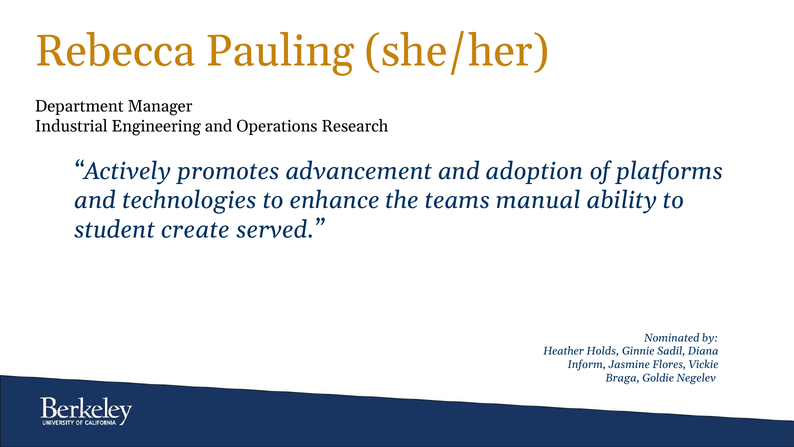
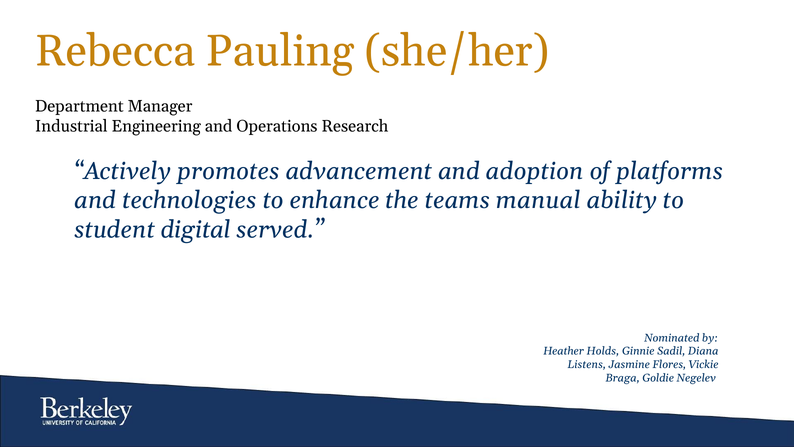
create: create -> digital
Inform: Inform -> Listens
